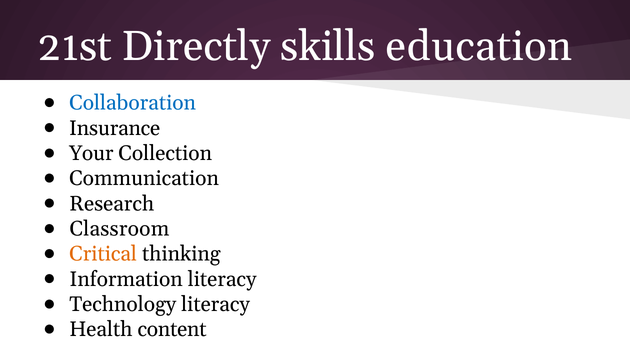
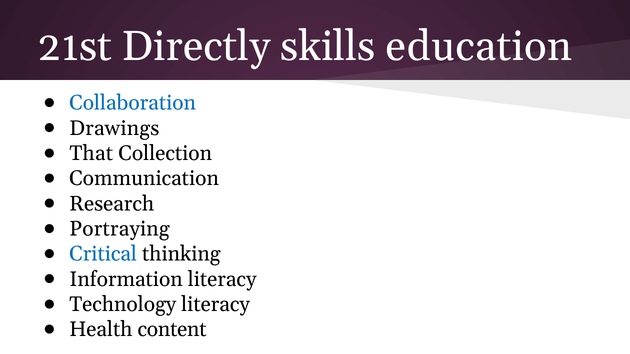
Insurance: Insurance -> Drawings
Your: Your -> That
Classroom: Classroom -> Portraying
Critical colour: orange -> blue
